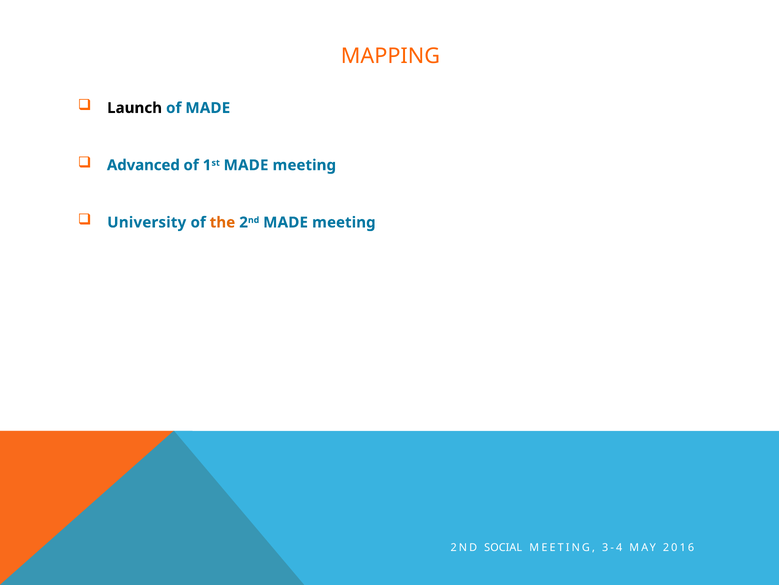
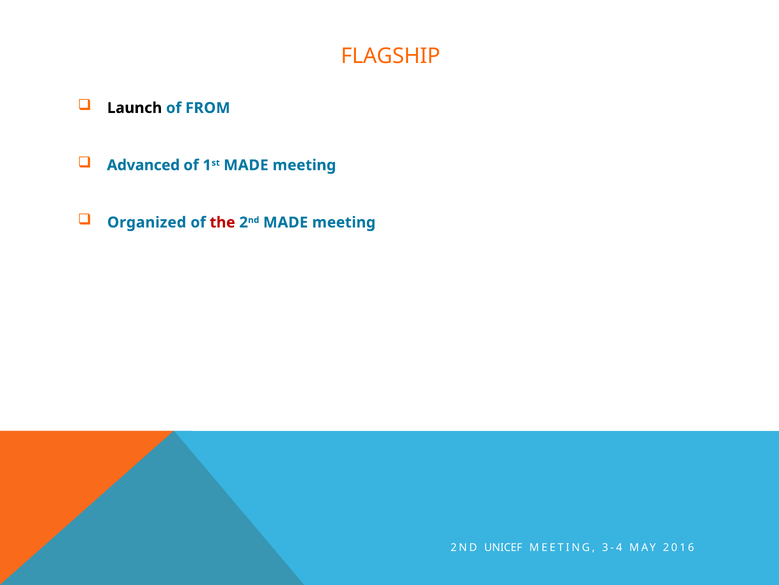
MAPPING: MAPPING -> FLAGSHIP
of MADE: MADE -> FROM
University: University -> Organized
the colour: orange -> red
SOCIAL: SOCIAL -> UNICEF
